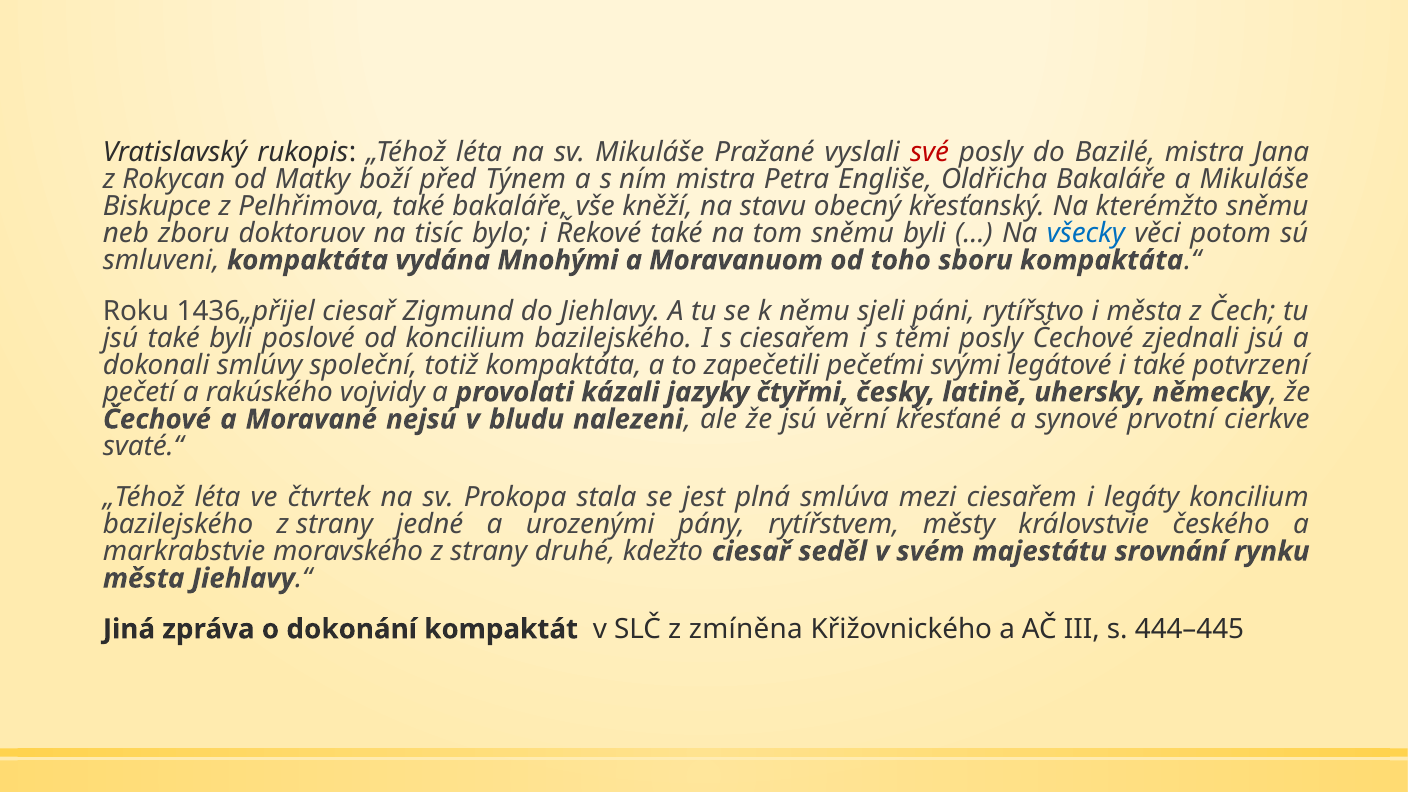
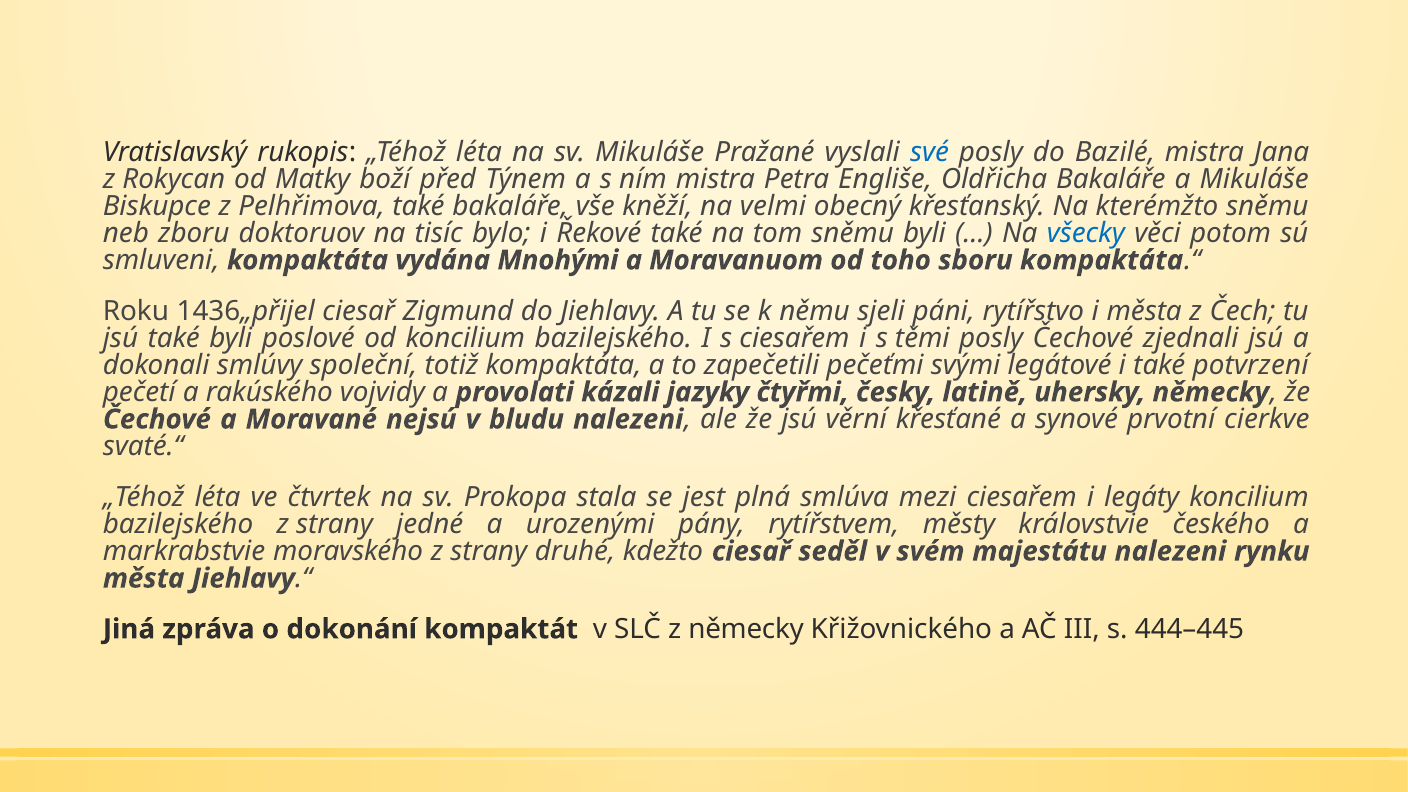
své colour: red -> blue
stavu: stavu -> velmi
majestátu srovnání: srovnání -> nalezeni
z zmíněna: zmíněna -> německy
